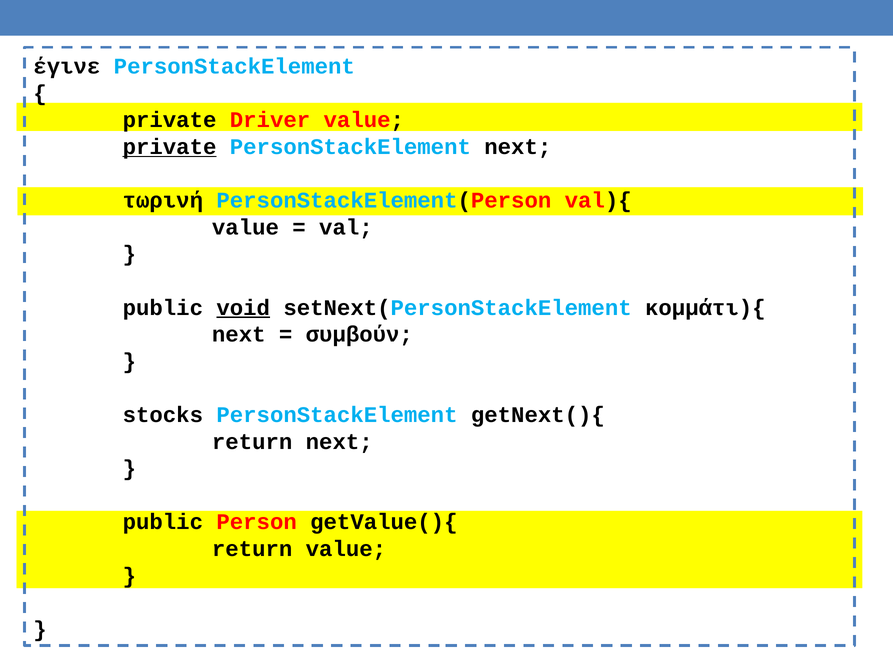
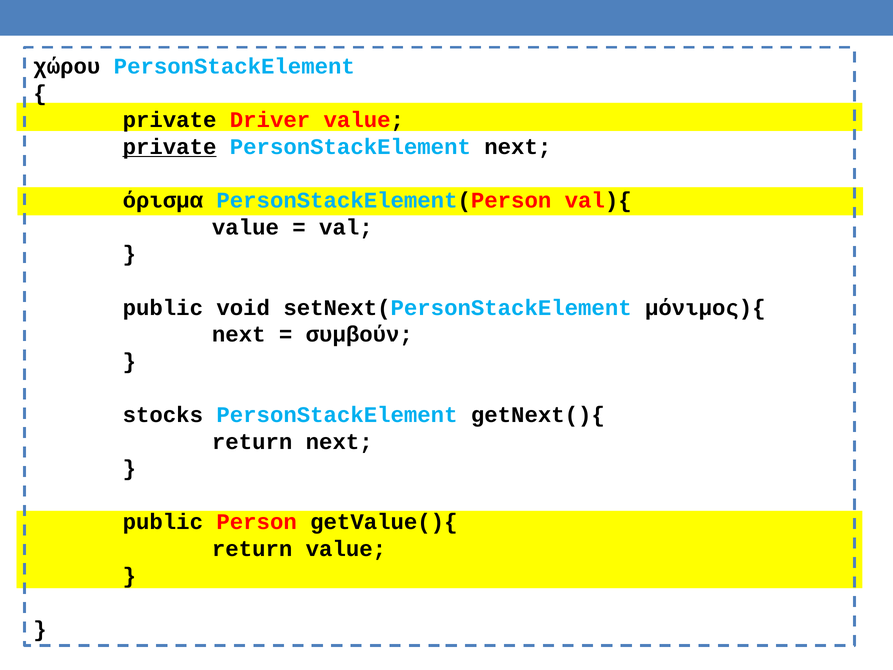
έγινε: έγινε -> χώρου
τωρινή: τωρινή -> όρισμα
void underline: present -> none
κομμάτι){: κομμάτι){ -> μόνιμος){
